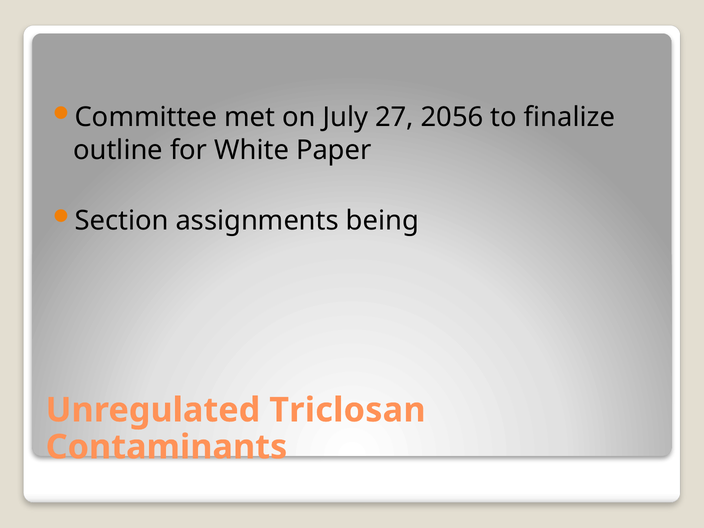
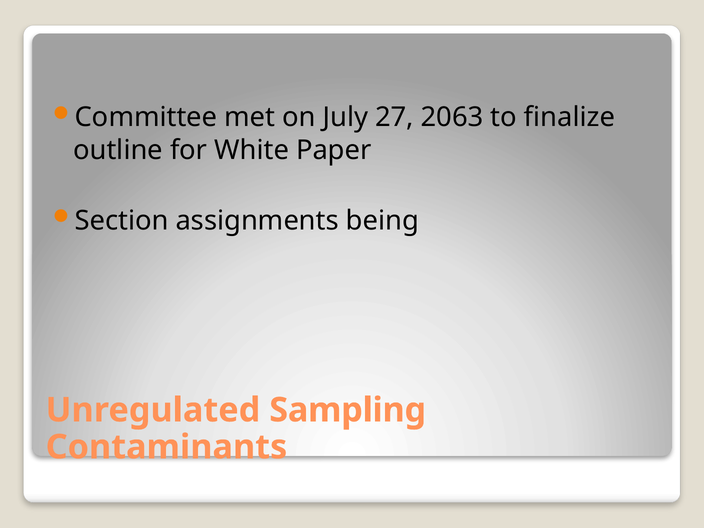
2056: 2056 -> 2063
Triclosan: Triclosan -> Sampling
